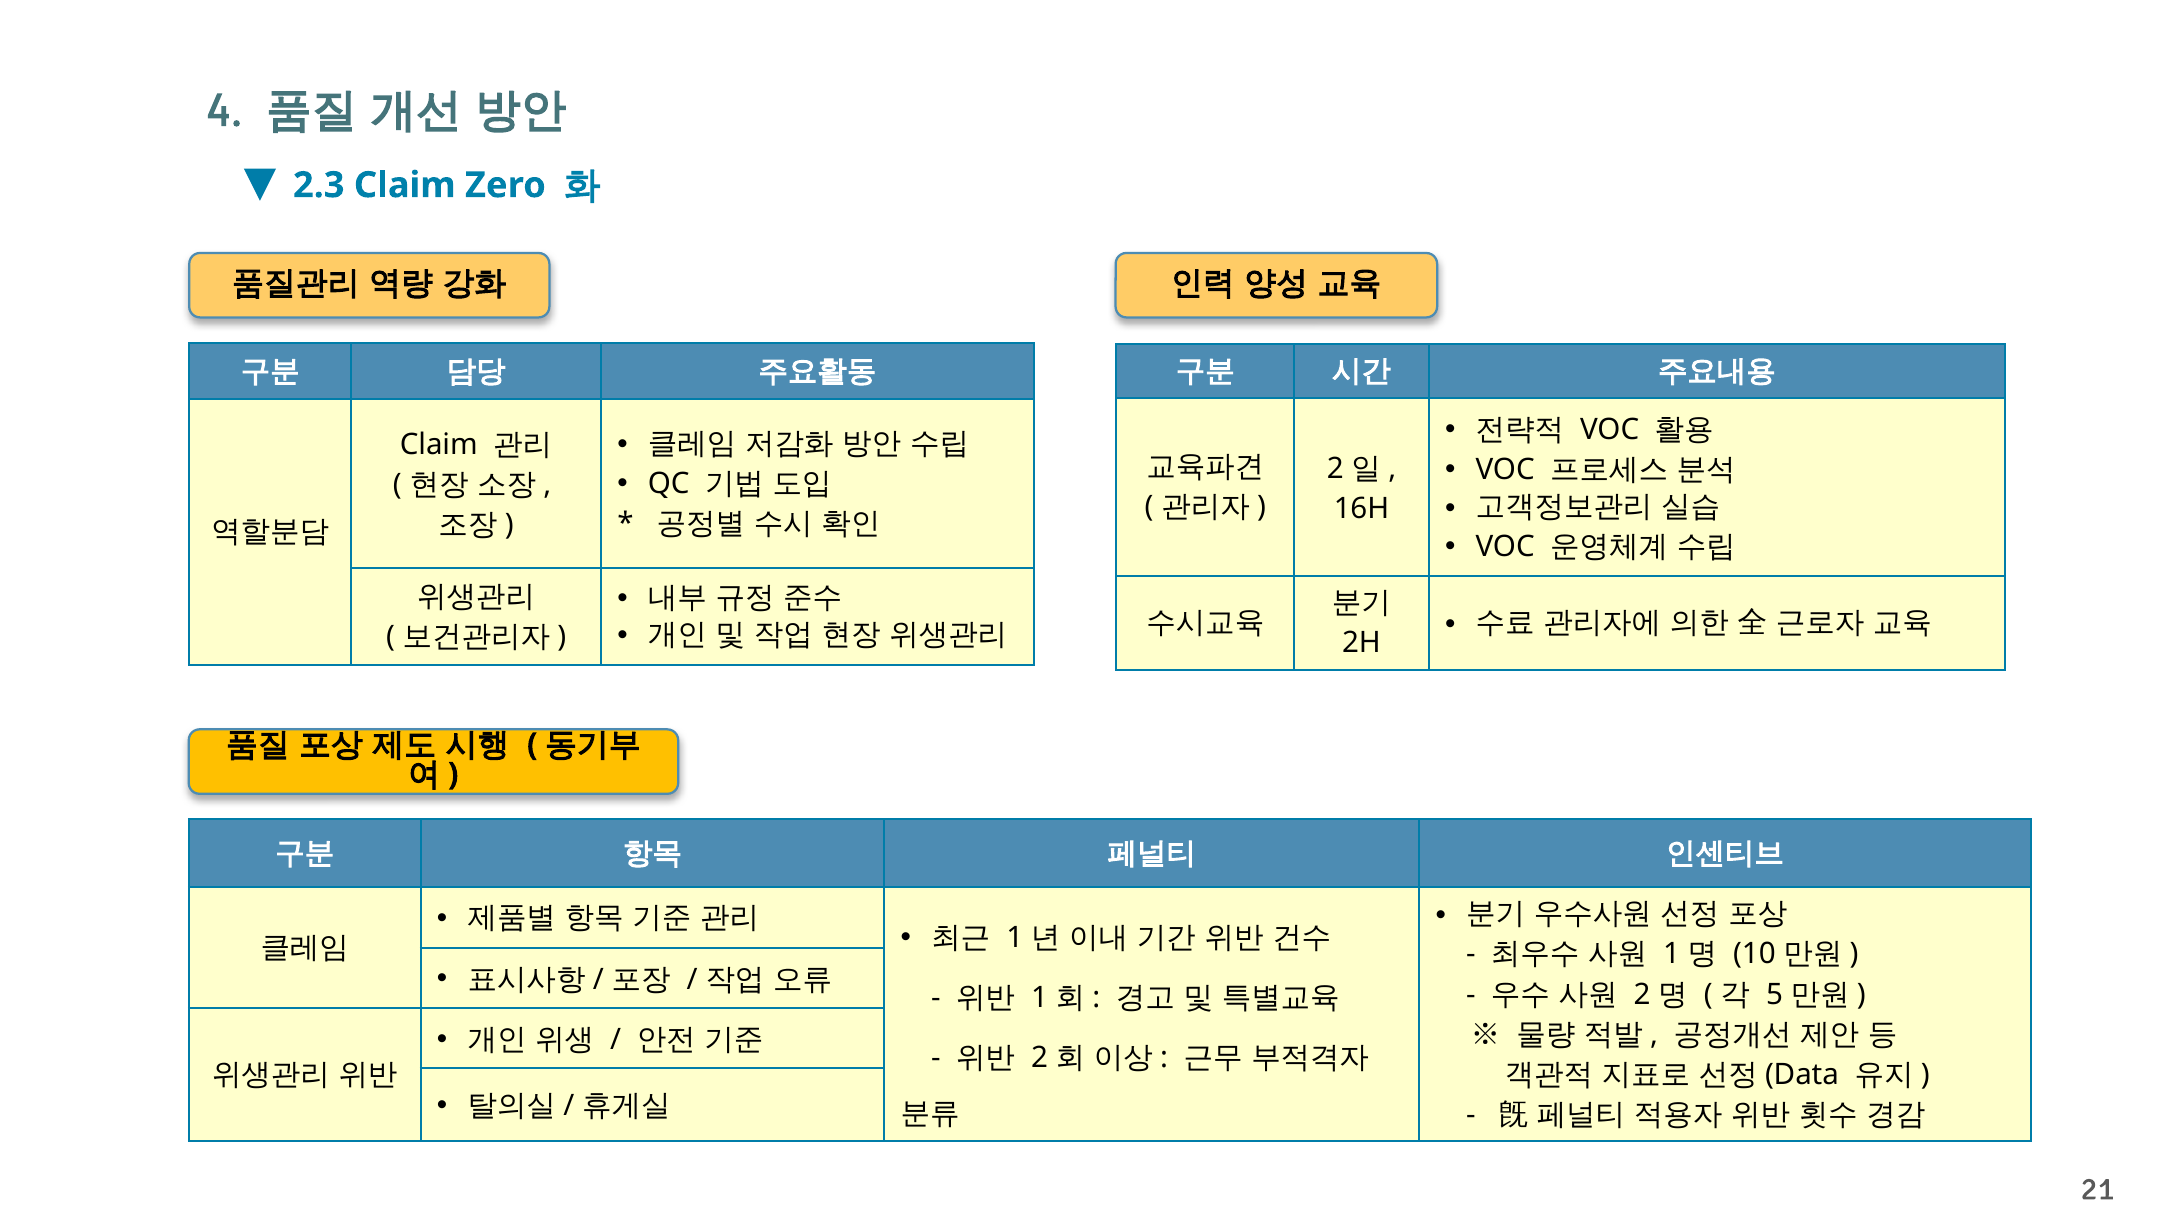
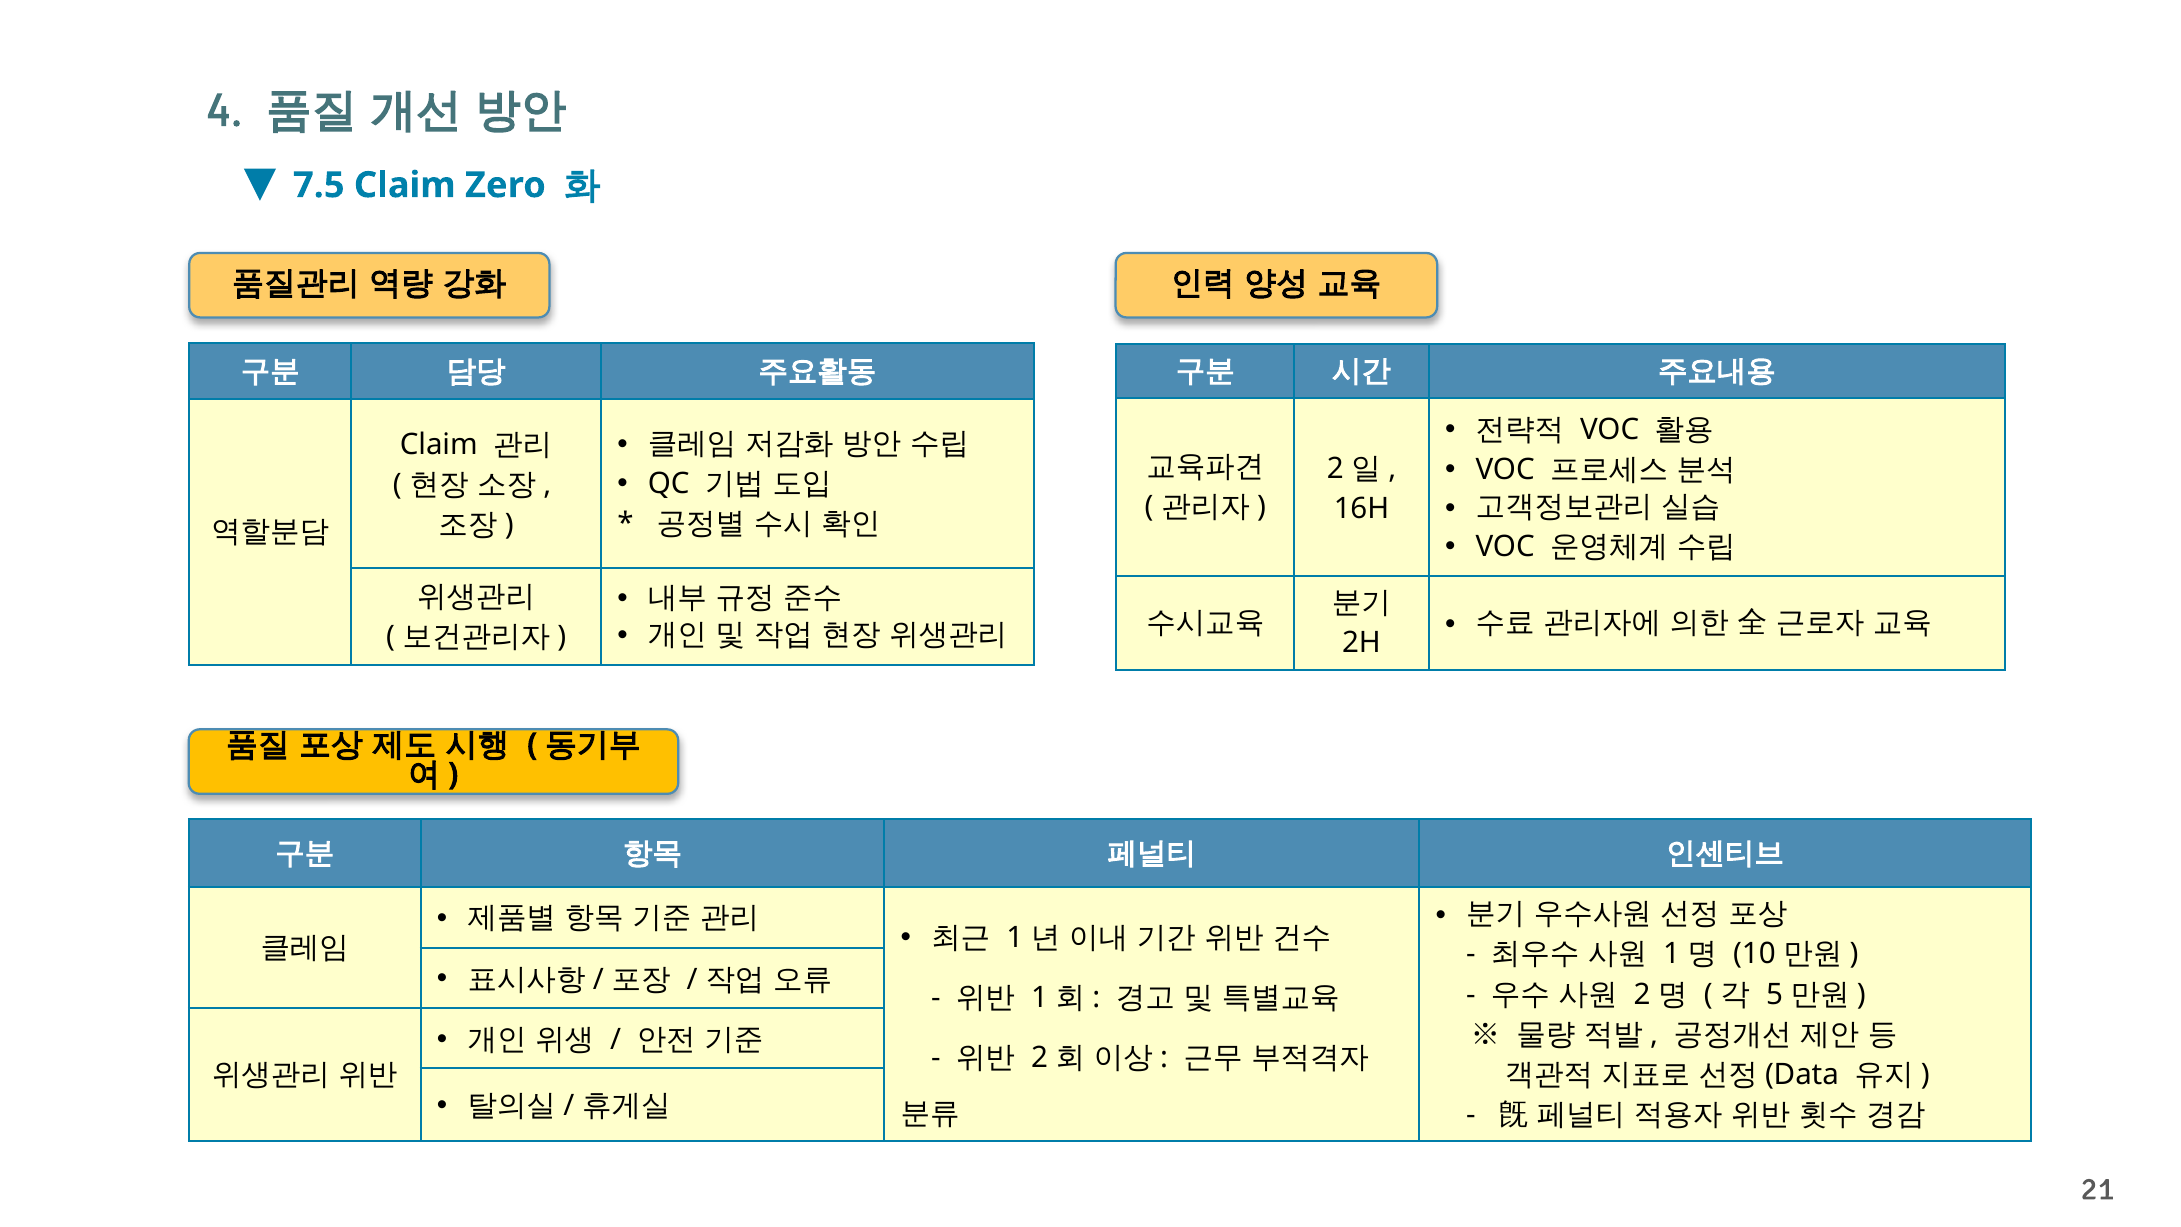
2.3: 2.3 -> 7.5
